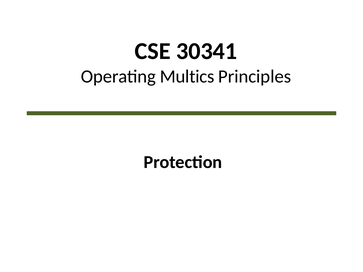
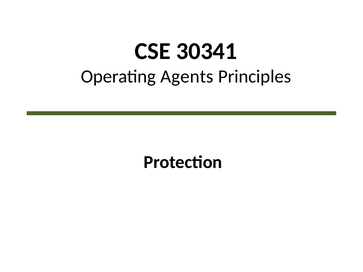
Multics: Multics -> Agents
